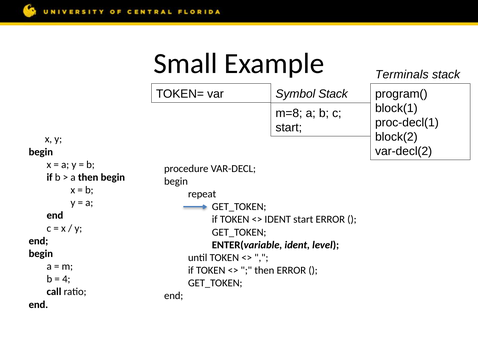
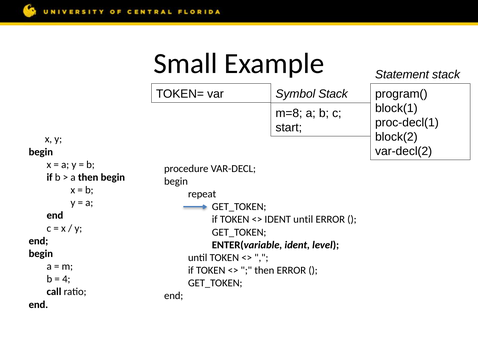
Terminals: Terminals -> Statement
IDENT start: start -> until
